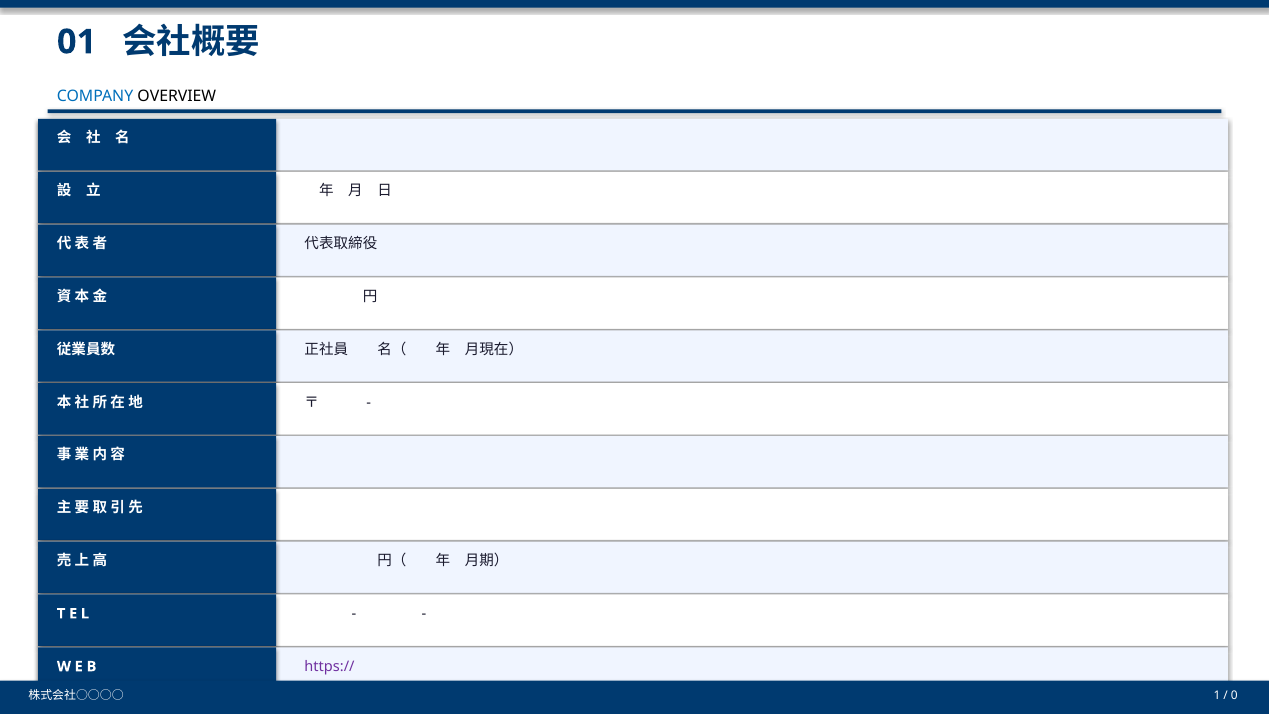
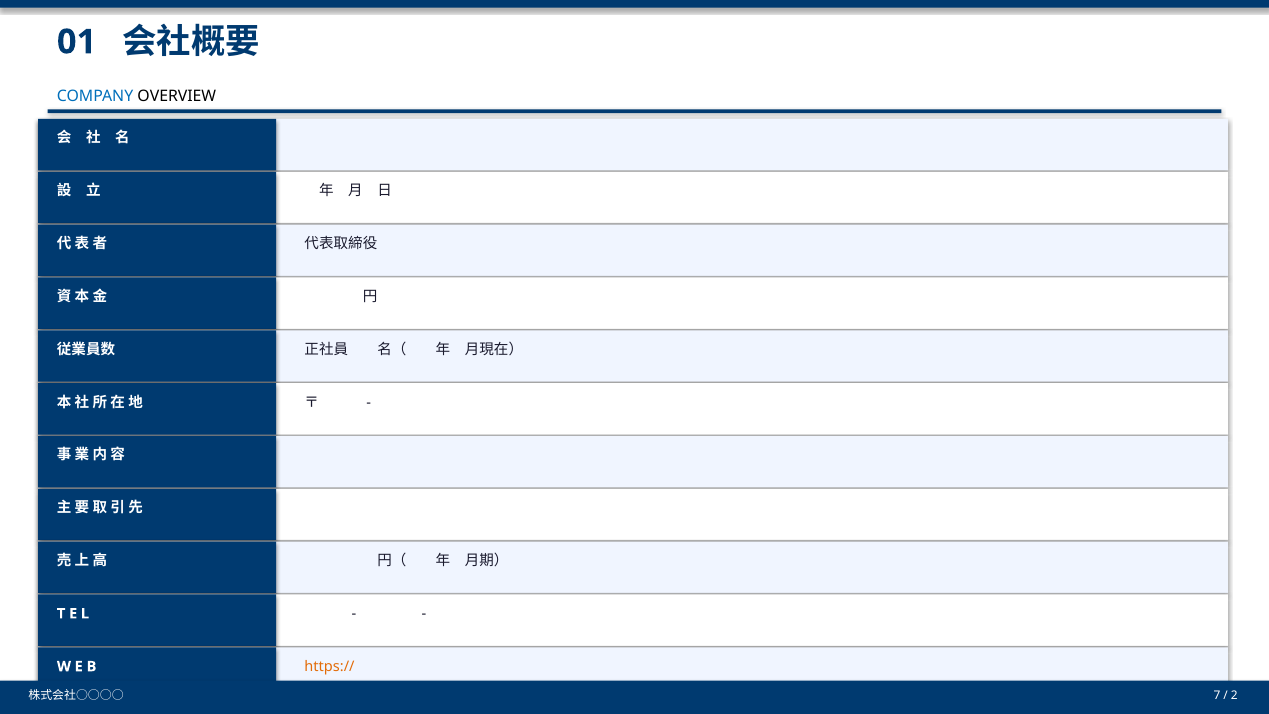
https:// colour: purple -> orange
1: 1 -> 7
0: 0 -> 2
